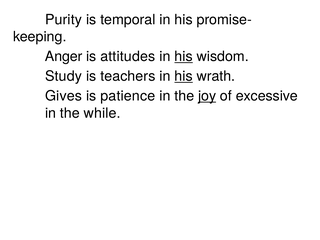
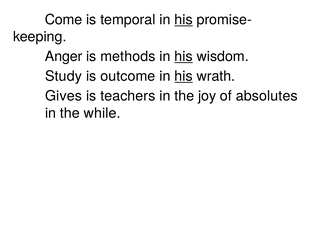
Purity: Purity -> Come
his at (184, 20) underline: none -> present
attitudes: attitudes -> methods
teachers: teachers -> outcome
patience: patience -> teachers
joy underline: present -> none
excessive: excessive -> absolutes
